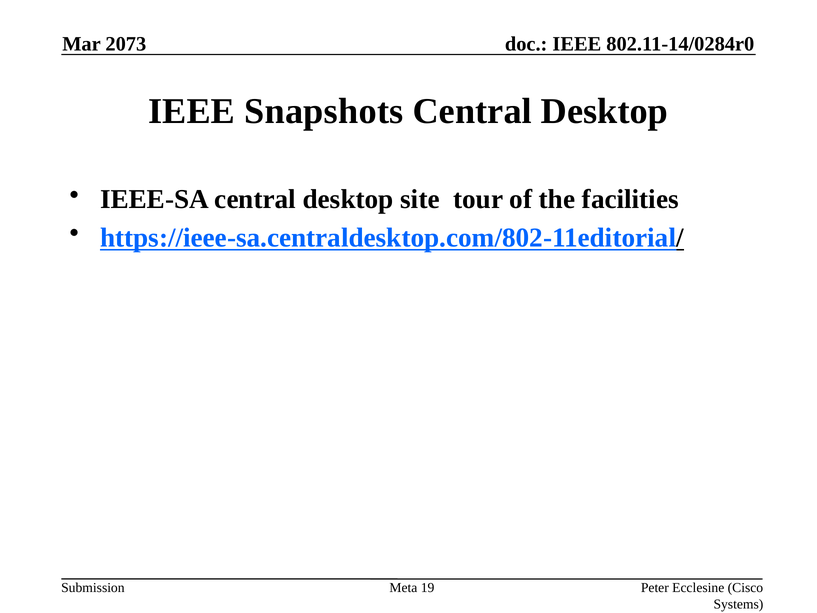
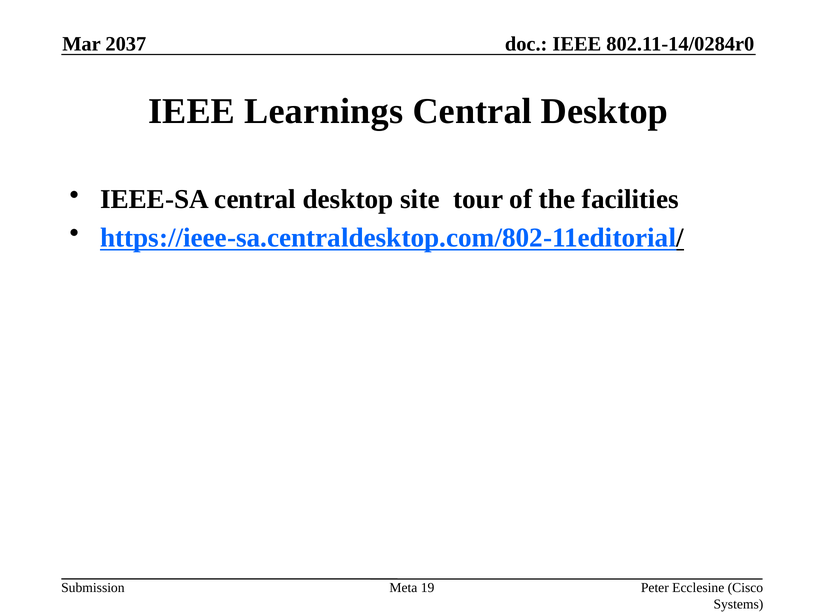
2073: 2073 -> 2037
Snapshots: Snapshots -> Learnings
